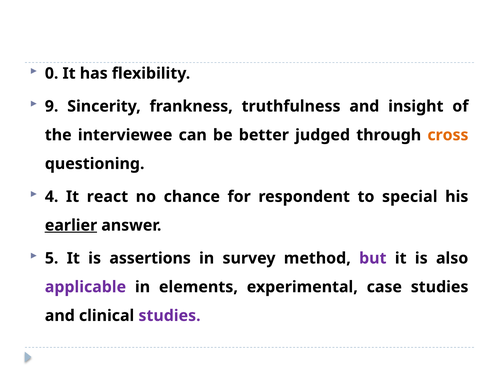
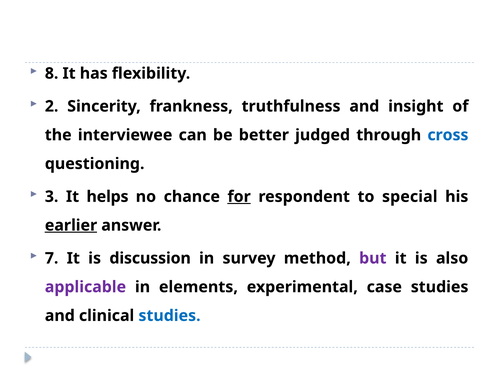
0: 0 -> 8
9: 9 -> 2
cross colour: orange -> blue
4: 4 -> 3
react: react -> helps
for underline: none -> present
5: 5 -> 7
assertions: assertions -> discussion
studies at (170, 315) colour: purple -> blue
